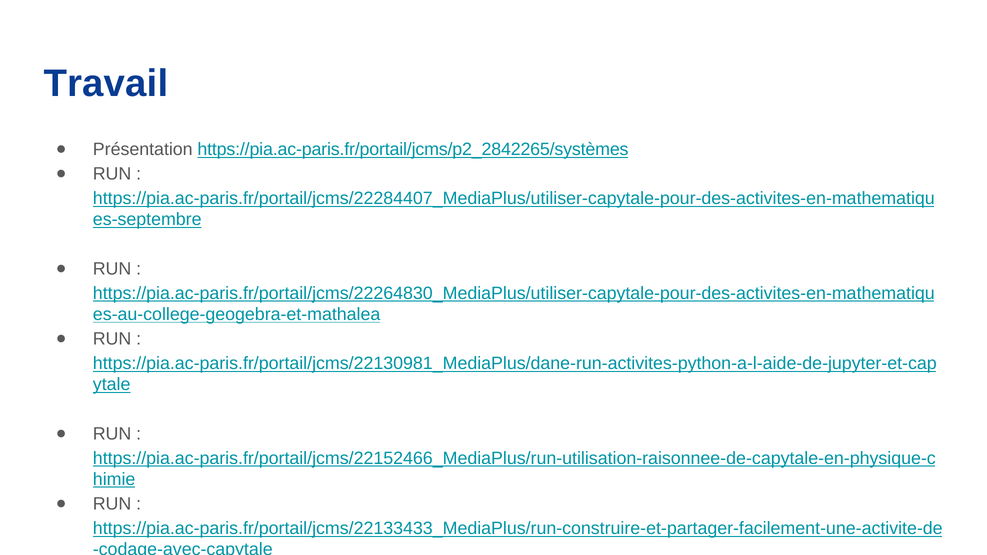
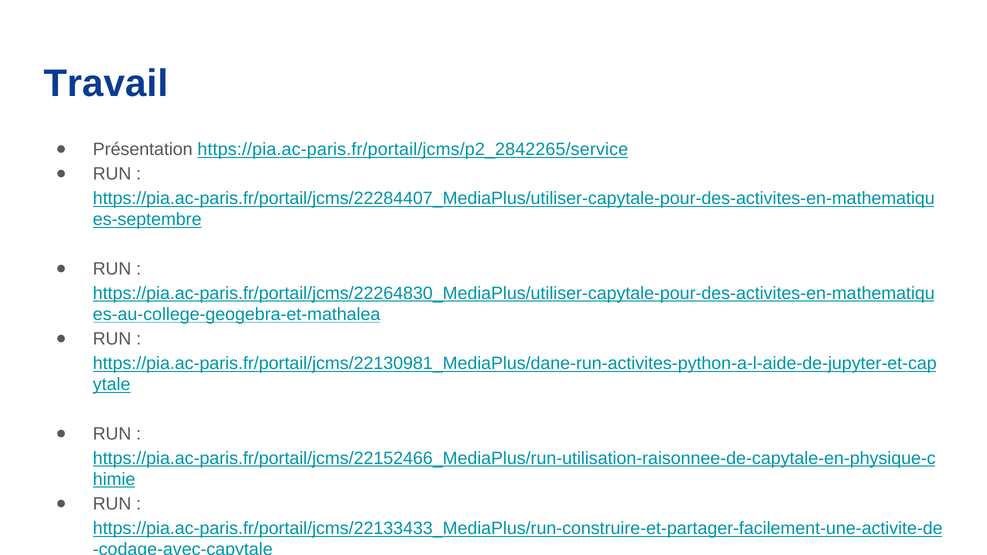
https://pia.ac-paris.fr/portail/jcms/p2_2842265/systèmes: https://pia.ac-paris.fr/portail/jcms/p2_2842265/systèmes -> https://pia.ac-paris.fr/portail/jcms/p2_2842265/service
